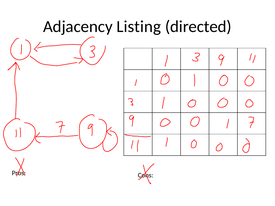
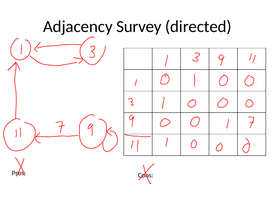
Listing: Listing -> Survey
